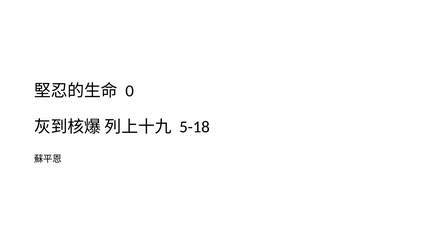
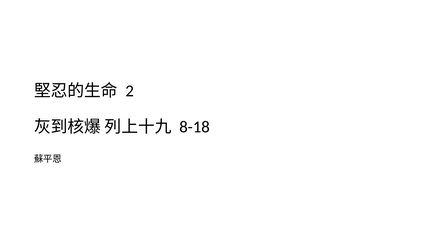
0: 0 -> 2
5-18: 5-18 -> 8-18
